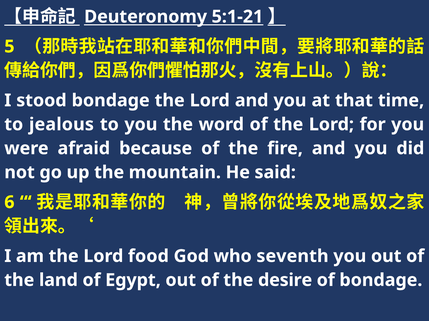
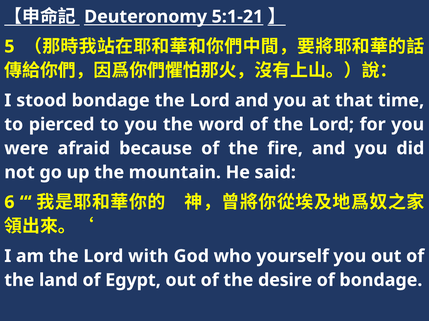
jealous: jealous -> pierced
food: food -> with
seventh: seventh -> yourself
